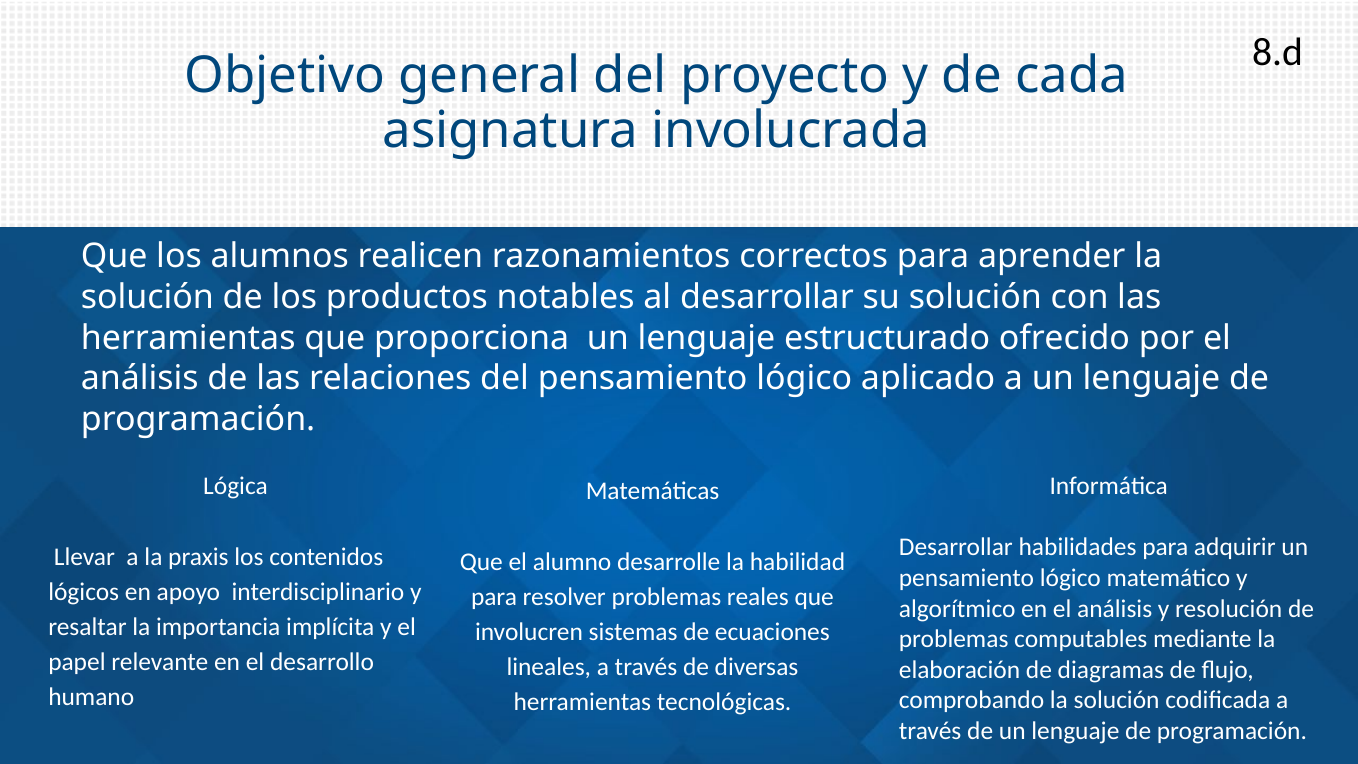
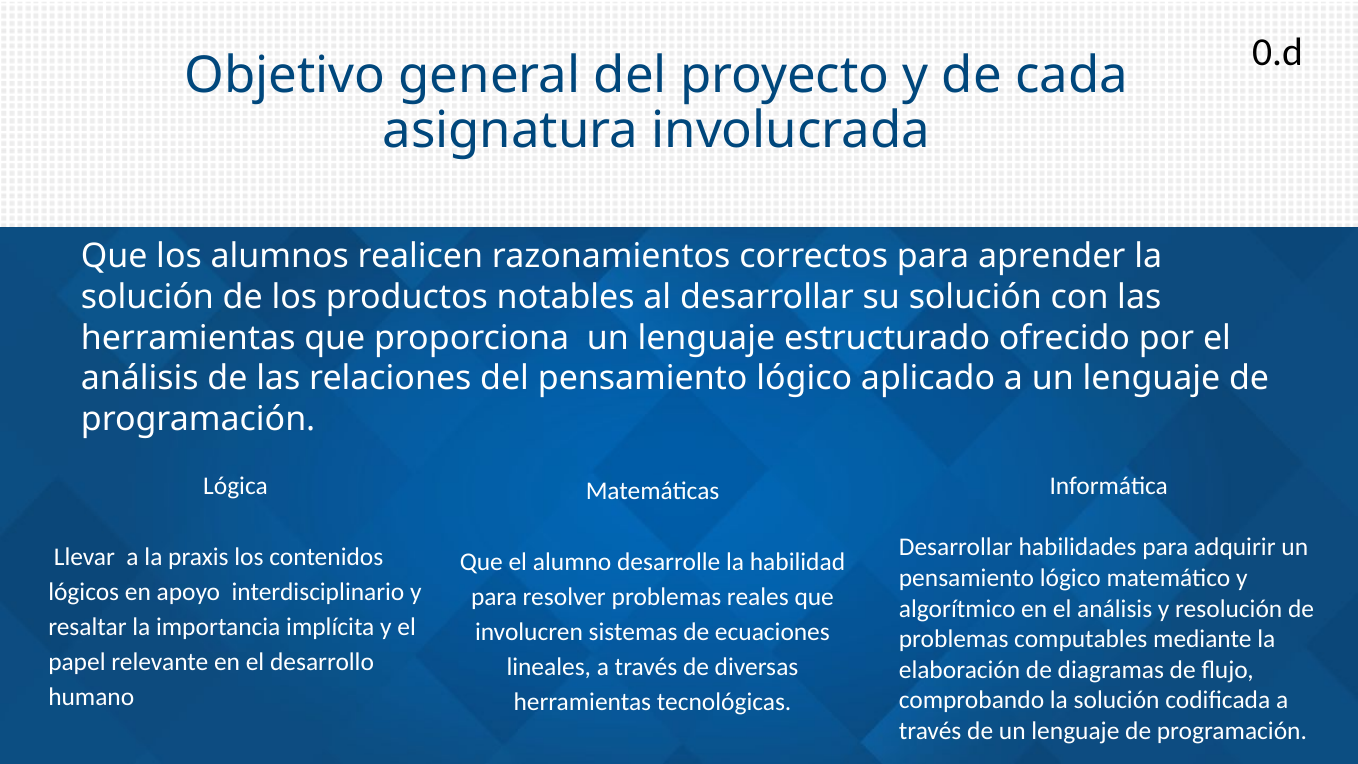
8.d: 8.d -> 0.d
